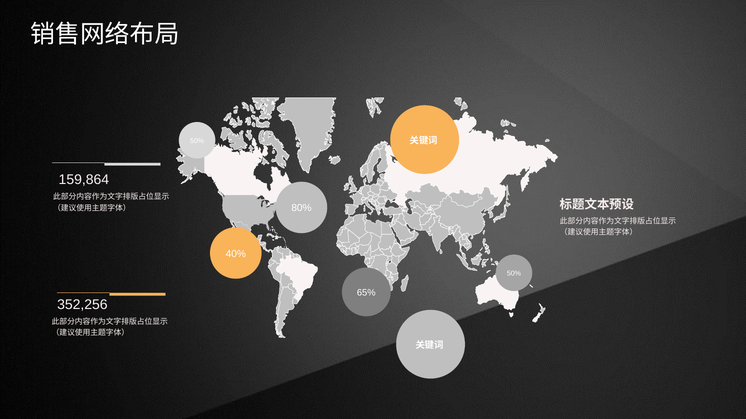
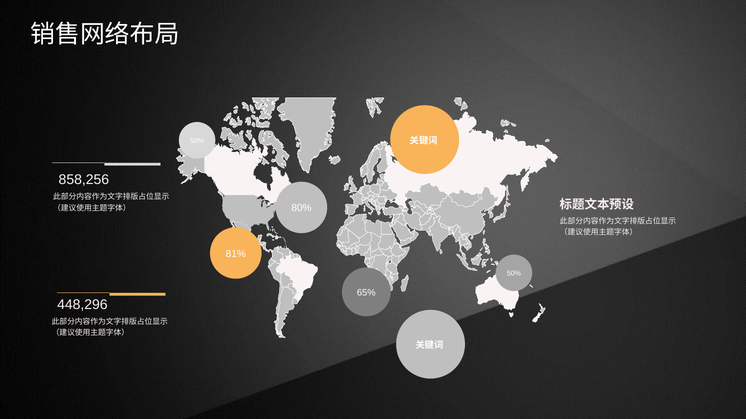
159,864: 159,864 -> 858,256
40%: 40% -> 81%
352,256: 352,256 -> 448,296
